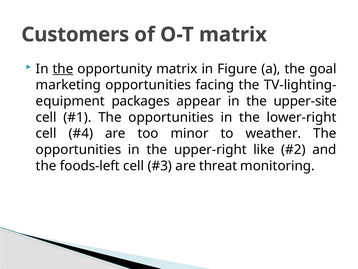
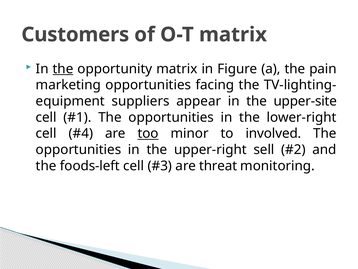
goal: goal -> pain
packages: packages -> suppliers
too underline: none -> present
weather: weather -> involved
like: like -> sell
